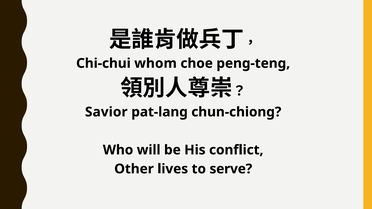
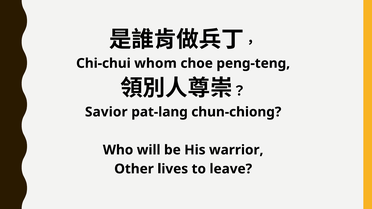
conflict: conflict -> warrior
serve: serve -> leave
